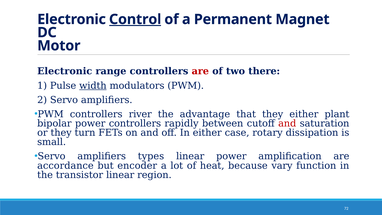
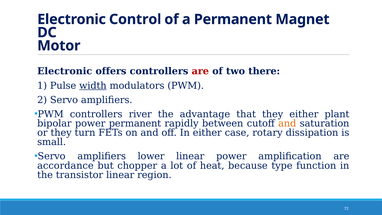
Control underline: present -> none
range: range -> offers
power controllers: controllers -> permanent
and at (287, 123) colour: red -> orange
types: types -> lower
encoder: encoder -> chopper
vary: vary -> type
